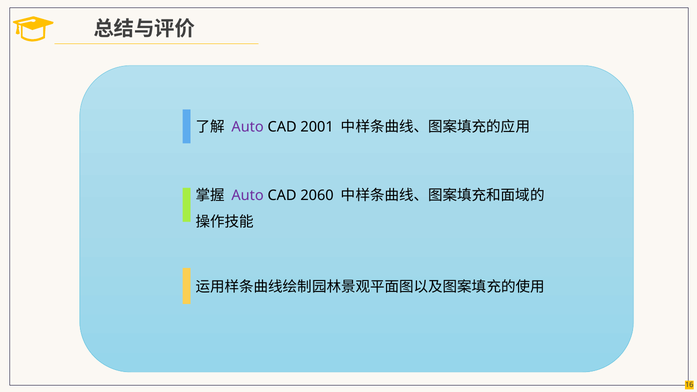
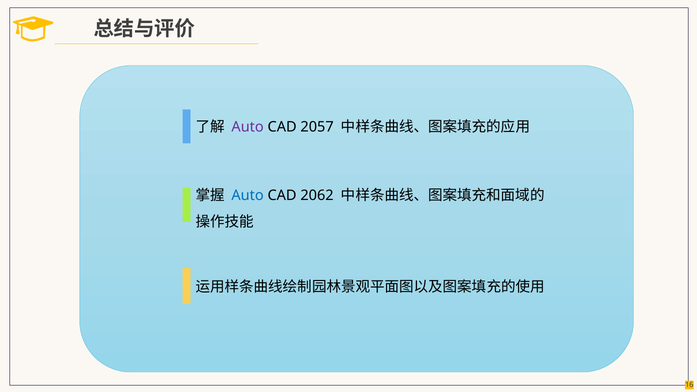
2001: 2001 -> 2057
Auto at (248, 196) colour: purple -> blue
2060: 2060 -> 2062
